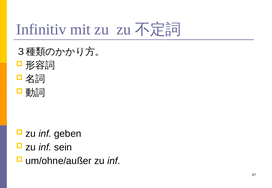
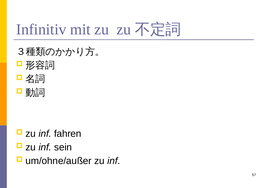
geben: geben -> fahren
